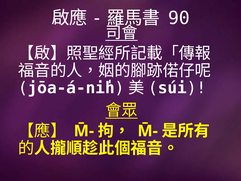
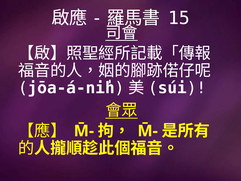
90: 90 -> 15
